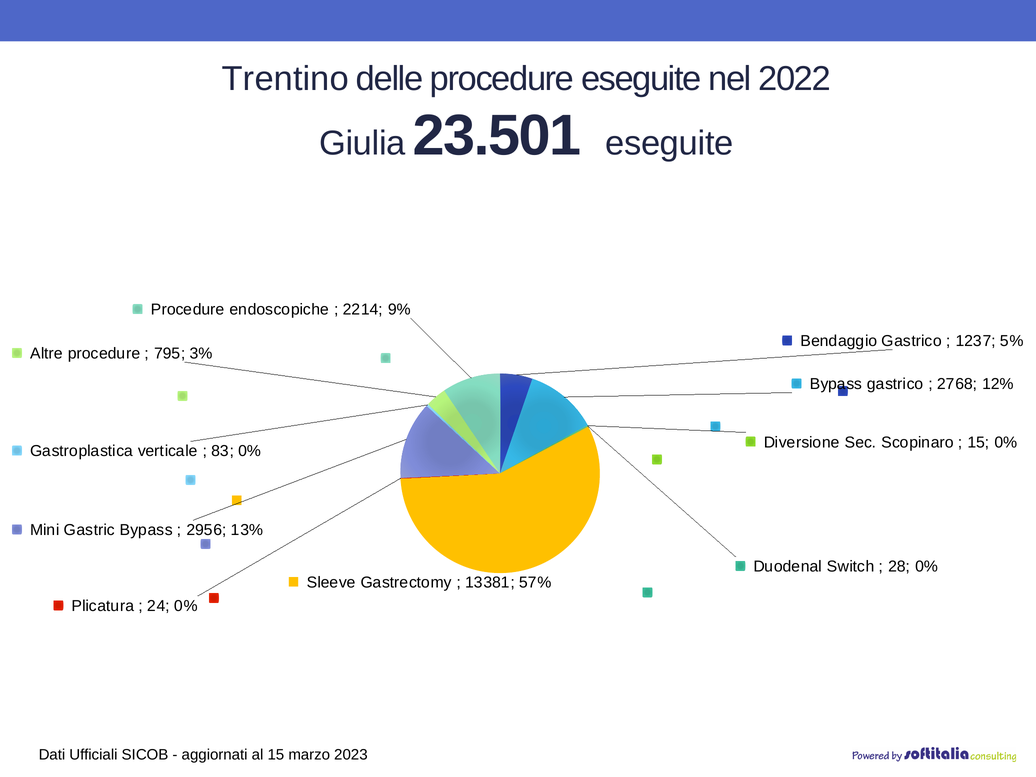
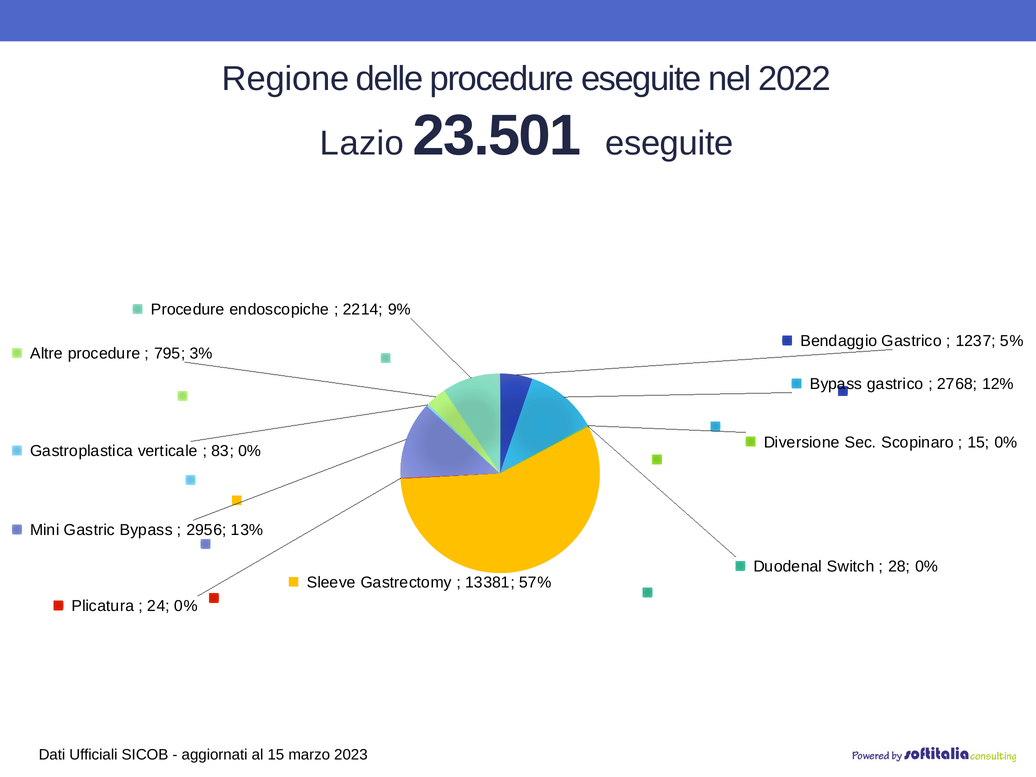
Trentino: Trentino -> Regione
Giulia: Giulia -> Lazio
